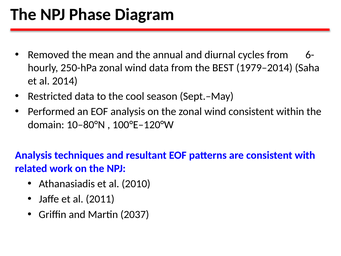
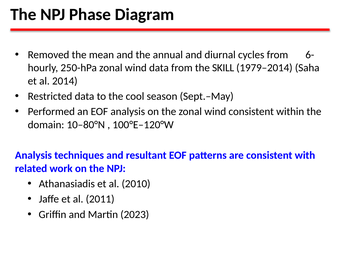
BEST: BEST -> SKILL
2037: 2037 -> 2023
